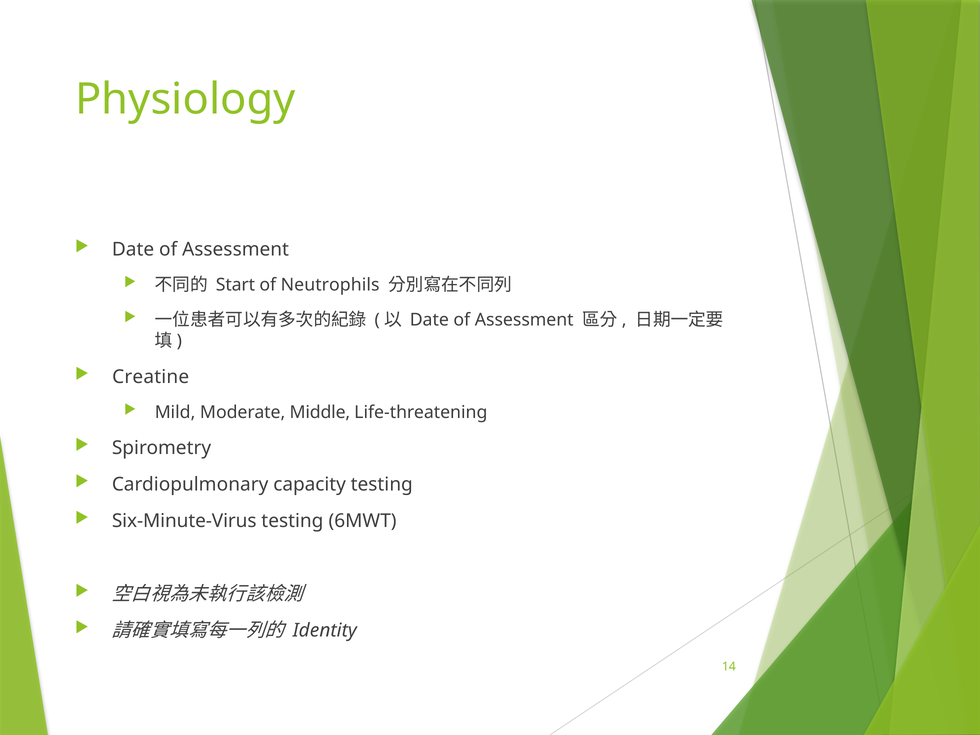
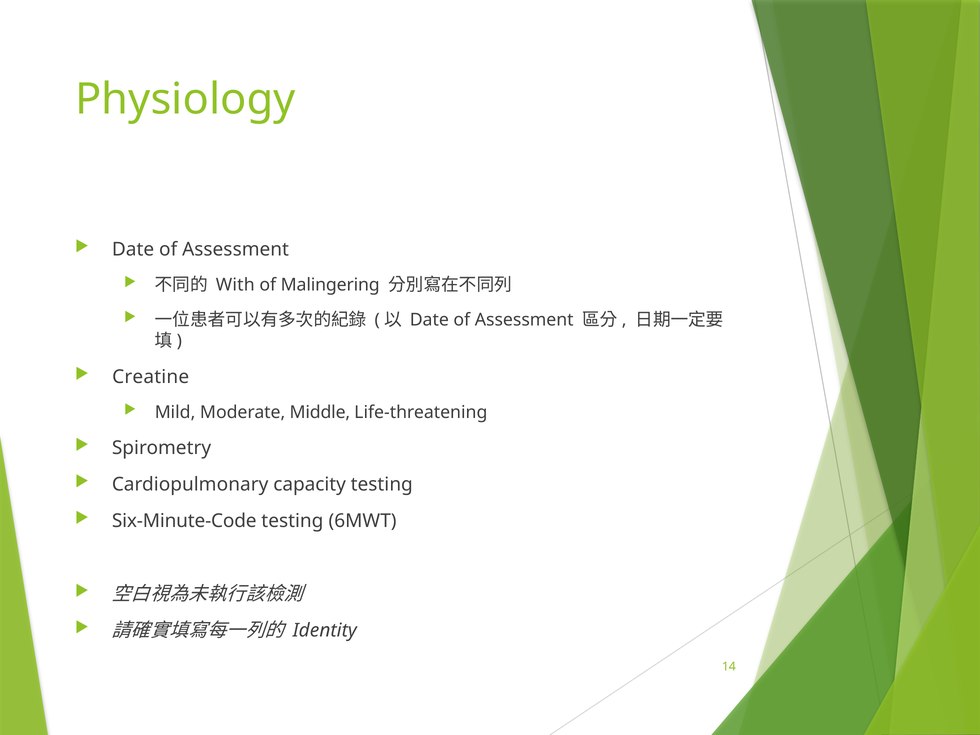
Start: Start -> With
Neutrophils: Neutrophils -> Malingering
Six-Minute-Virus: Six-Minute-Virus -> Six-Minute-Code
